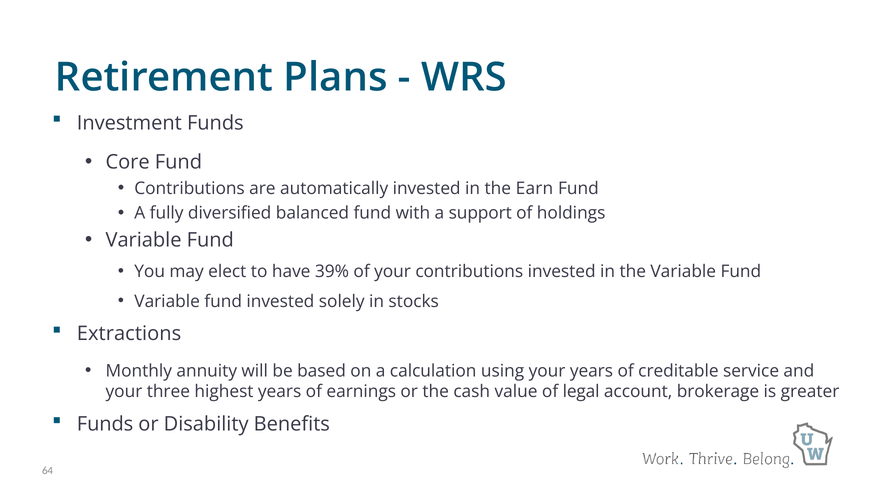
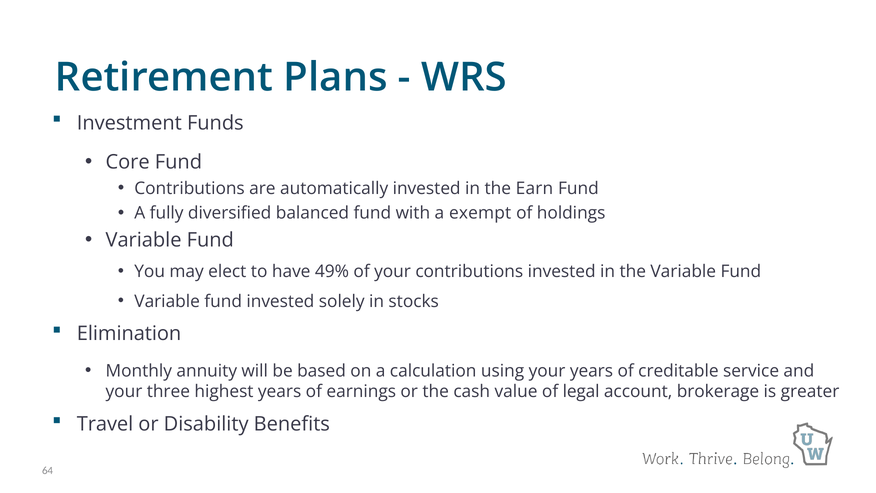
support: support -> exempt
39%: 39% -> 49%
Extractions: Extractions -> Elimination
Funds at (105, 424): Funds -> Travel
